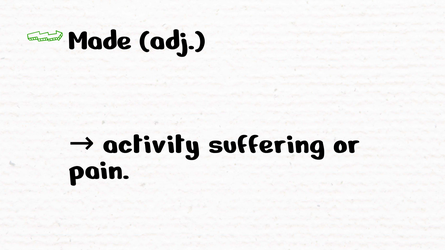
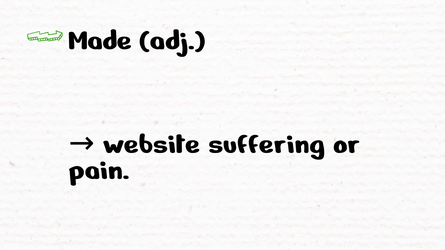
activity: activity -> website
